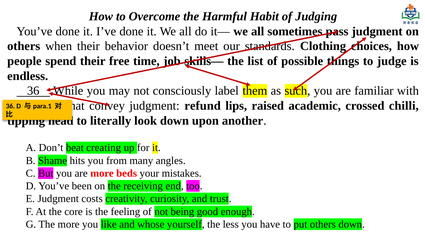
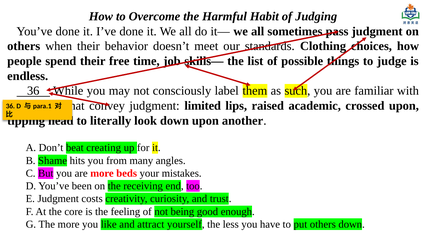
refund: refund -> limited
crossed chilli: chilli -> upon
whose: whose -> attract
